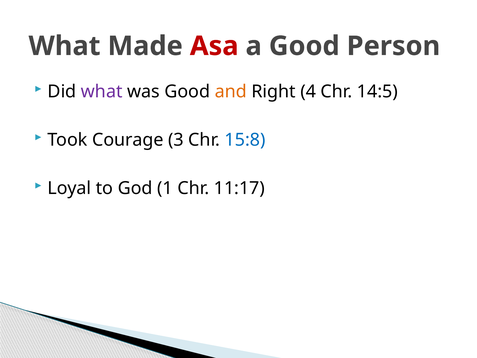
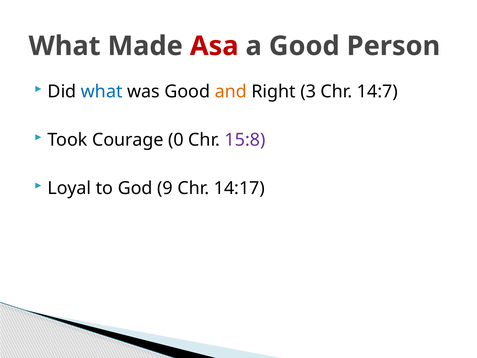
what at (102, 92) colour: purple -> blue
4: 4 -> 3
14:5: 14:5 -> 14:7
3: 3 -> 0
15:8 colour: blue -> purple
1: 1 -> 9
11:17: 11:17 -> 14:17
